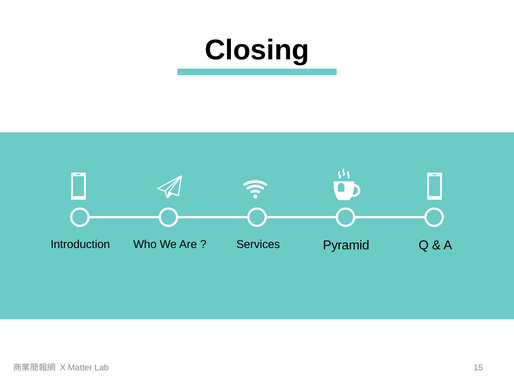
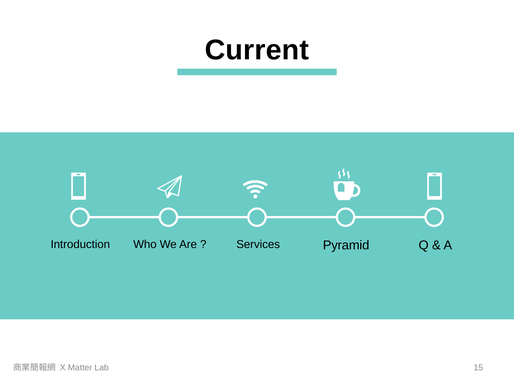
Closing: Closing -> Current
